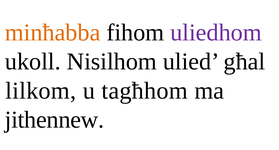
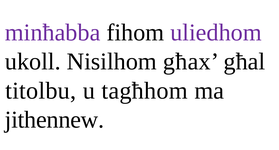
minħabba colour: orange -> purple
ulied: ulied -> għax
lilkom: lilkom -> titolbu
